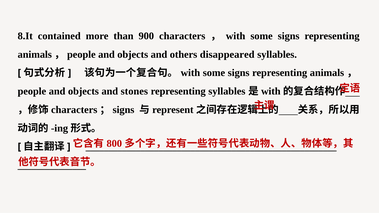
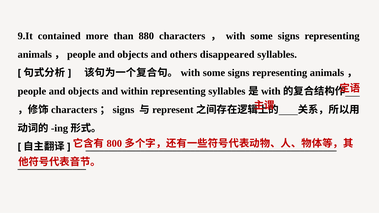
8.It: 8.It -> 9.It
900: 900 -> 880
stones: stones -> within
